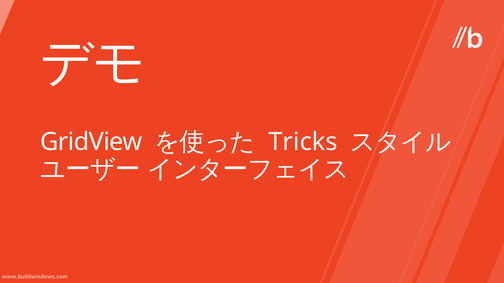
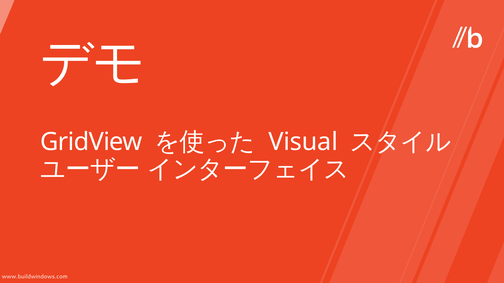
Tricks: Tricks -> Visual
